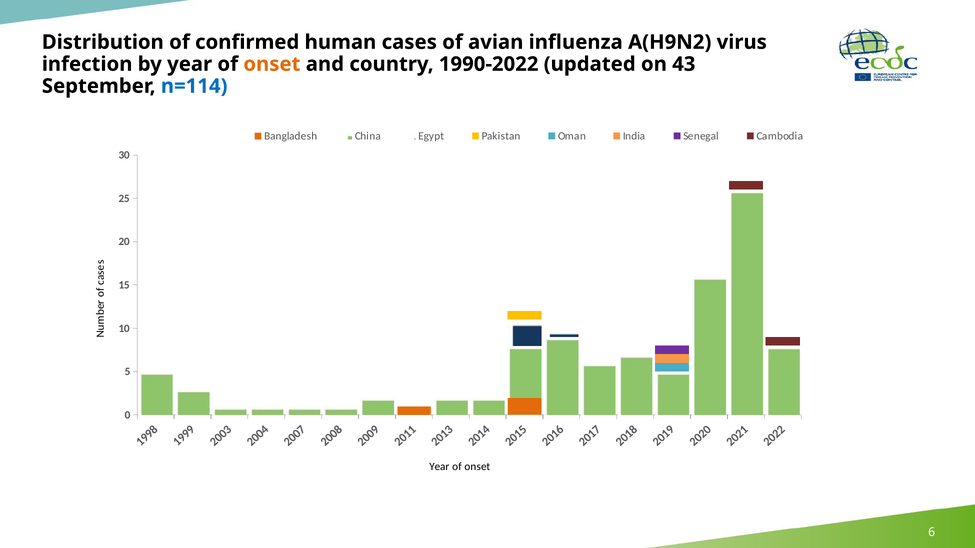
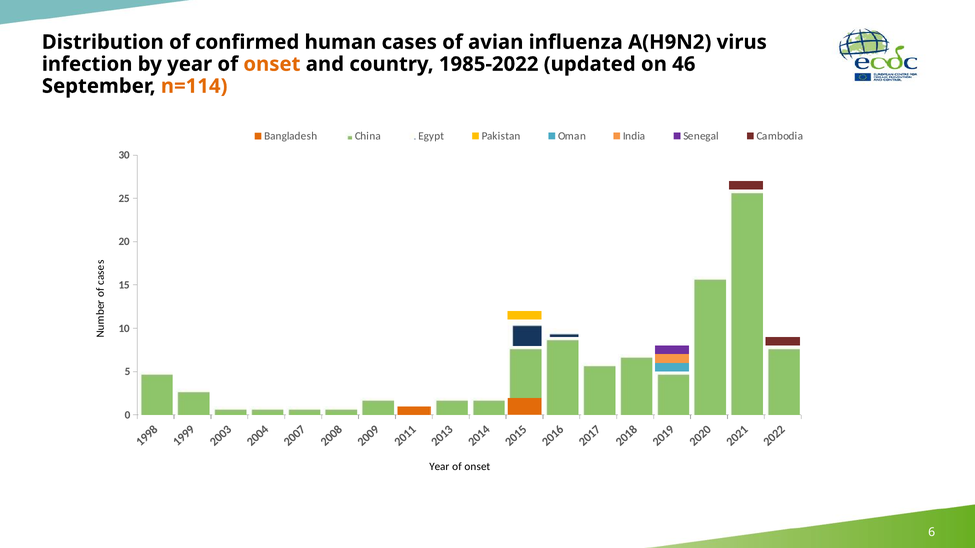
1990-2022: 1990-2022 -> 1985-2022
43: 43 -> 46
n=114 colour: blue -> orange
